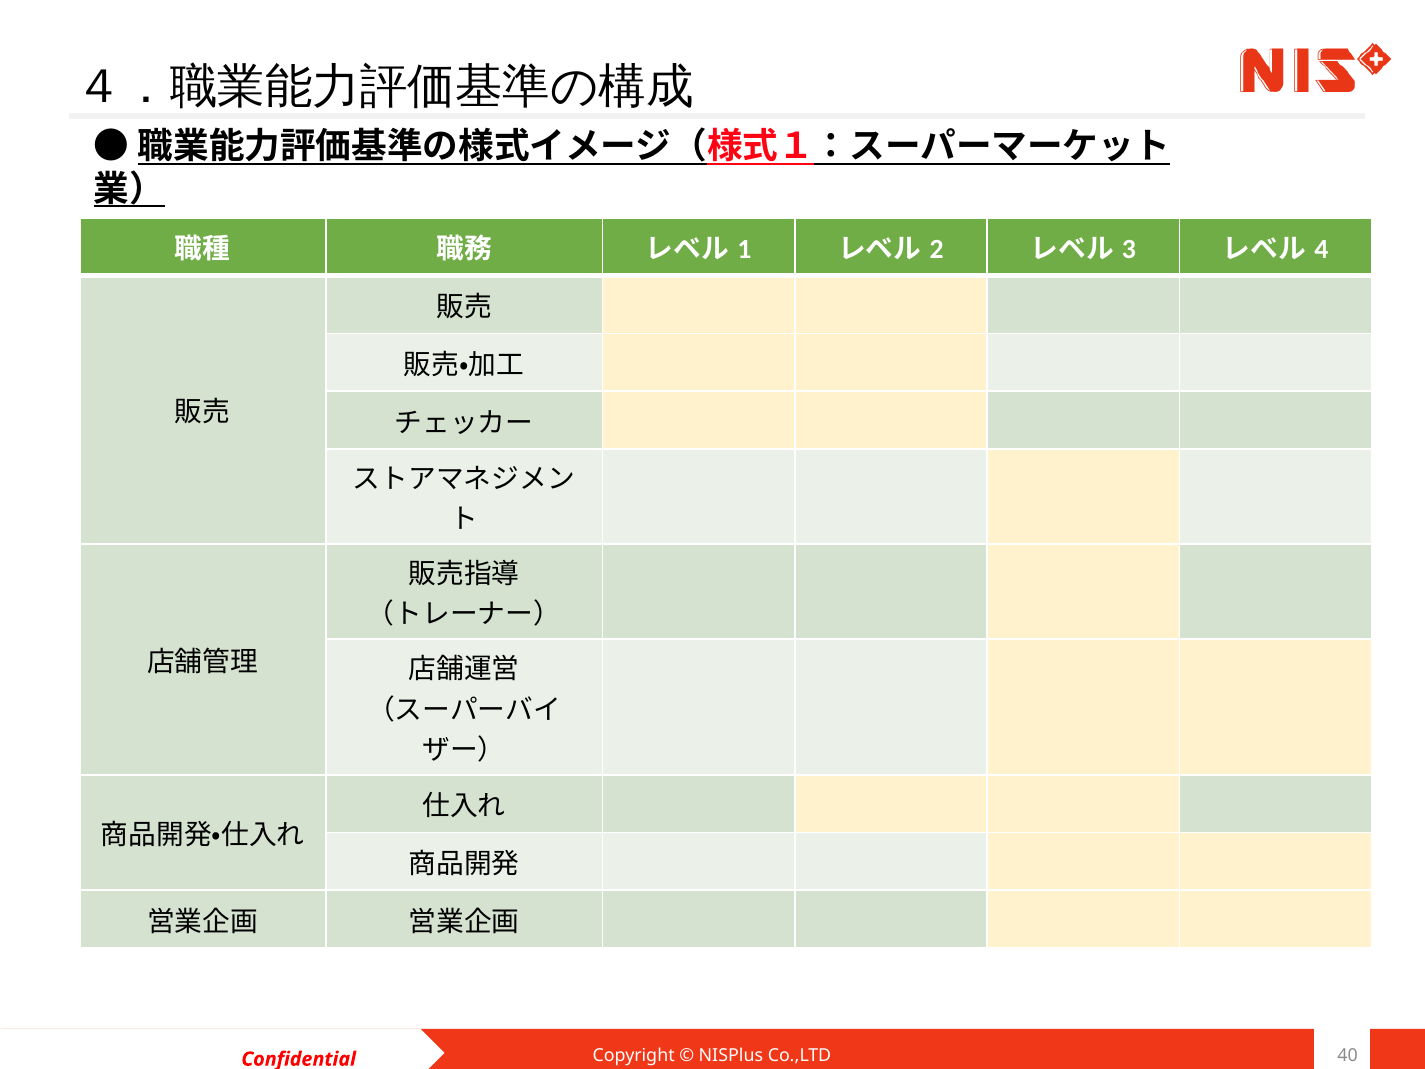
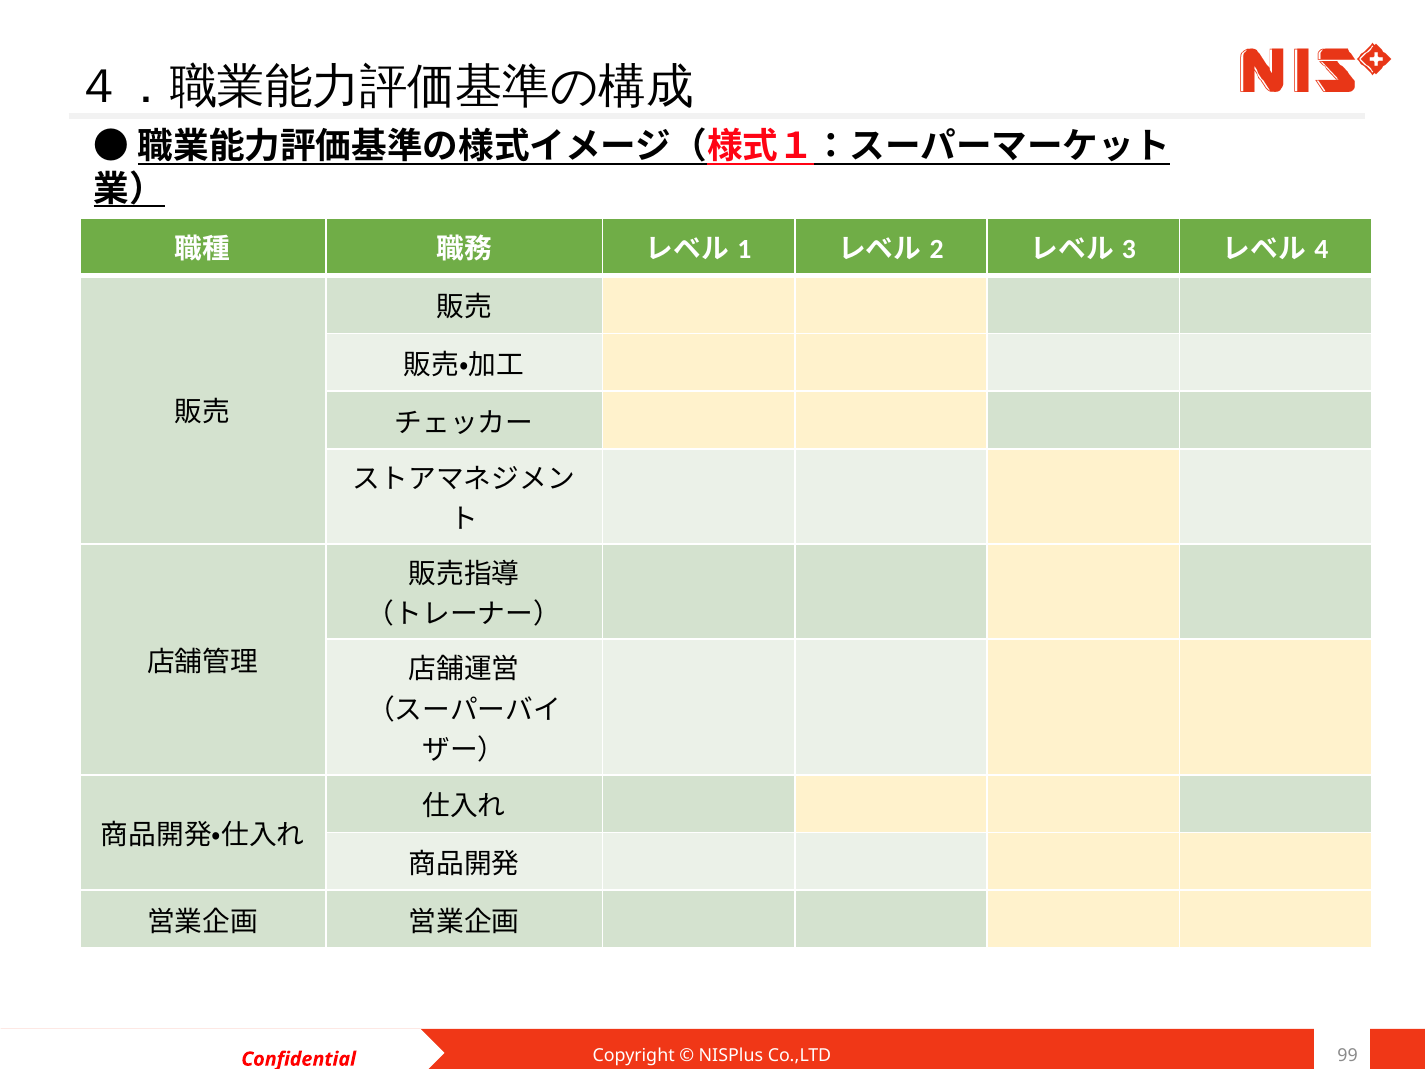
40: 40 -> 99
